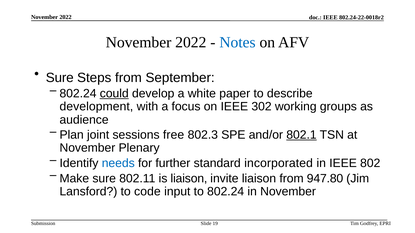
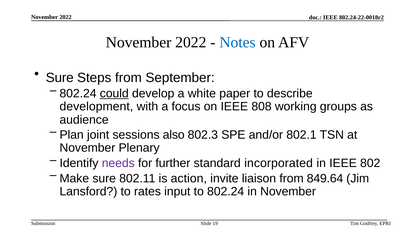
302: 302 -> 808
free: free -> also
802.1 underline: present -> none
needs colour: blue -> purple
is liaison: liaison -> action
947.80: 947.80 -> 849.64
code: code -> rates
